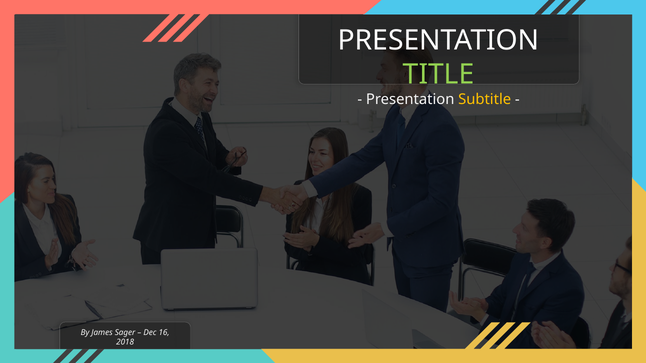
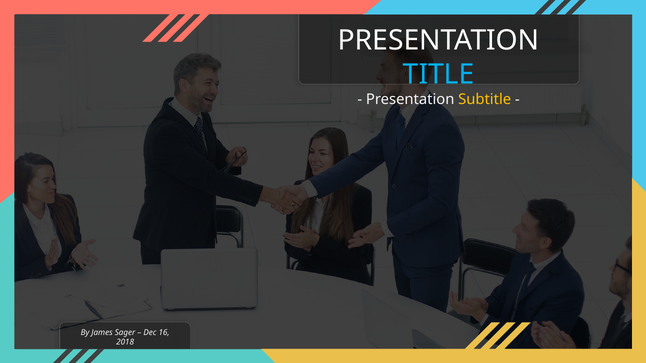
TITLE colour: light green -> light blue
